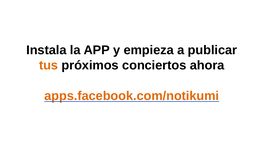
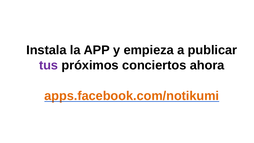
tus colour: orange -> purple
